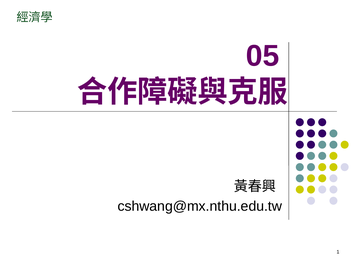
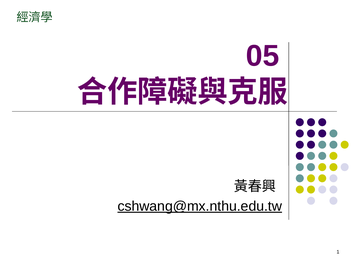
cshwang@mx.nthu.edu.tw underline: none -> present
